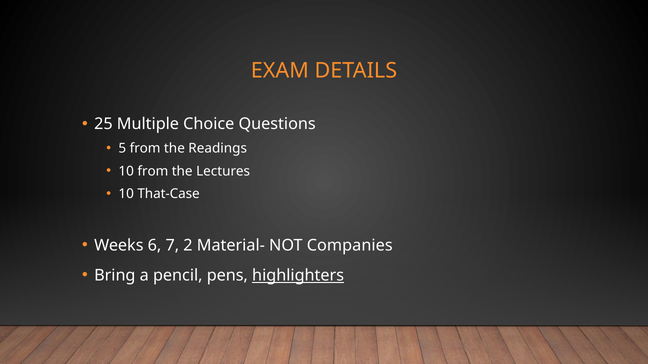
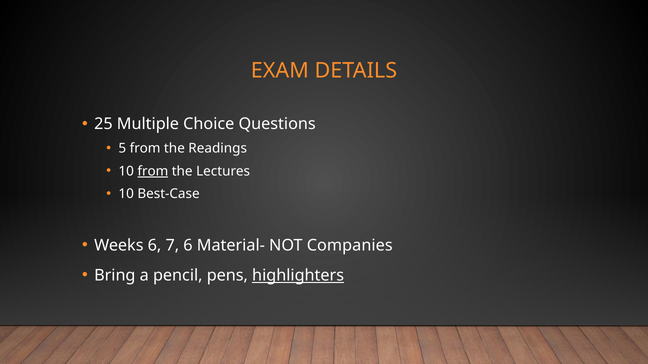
from at (153, 171) underline: none -> present
That-Case: That-Case -> Best-Case
7 2: 2 -> 6
